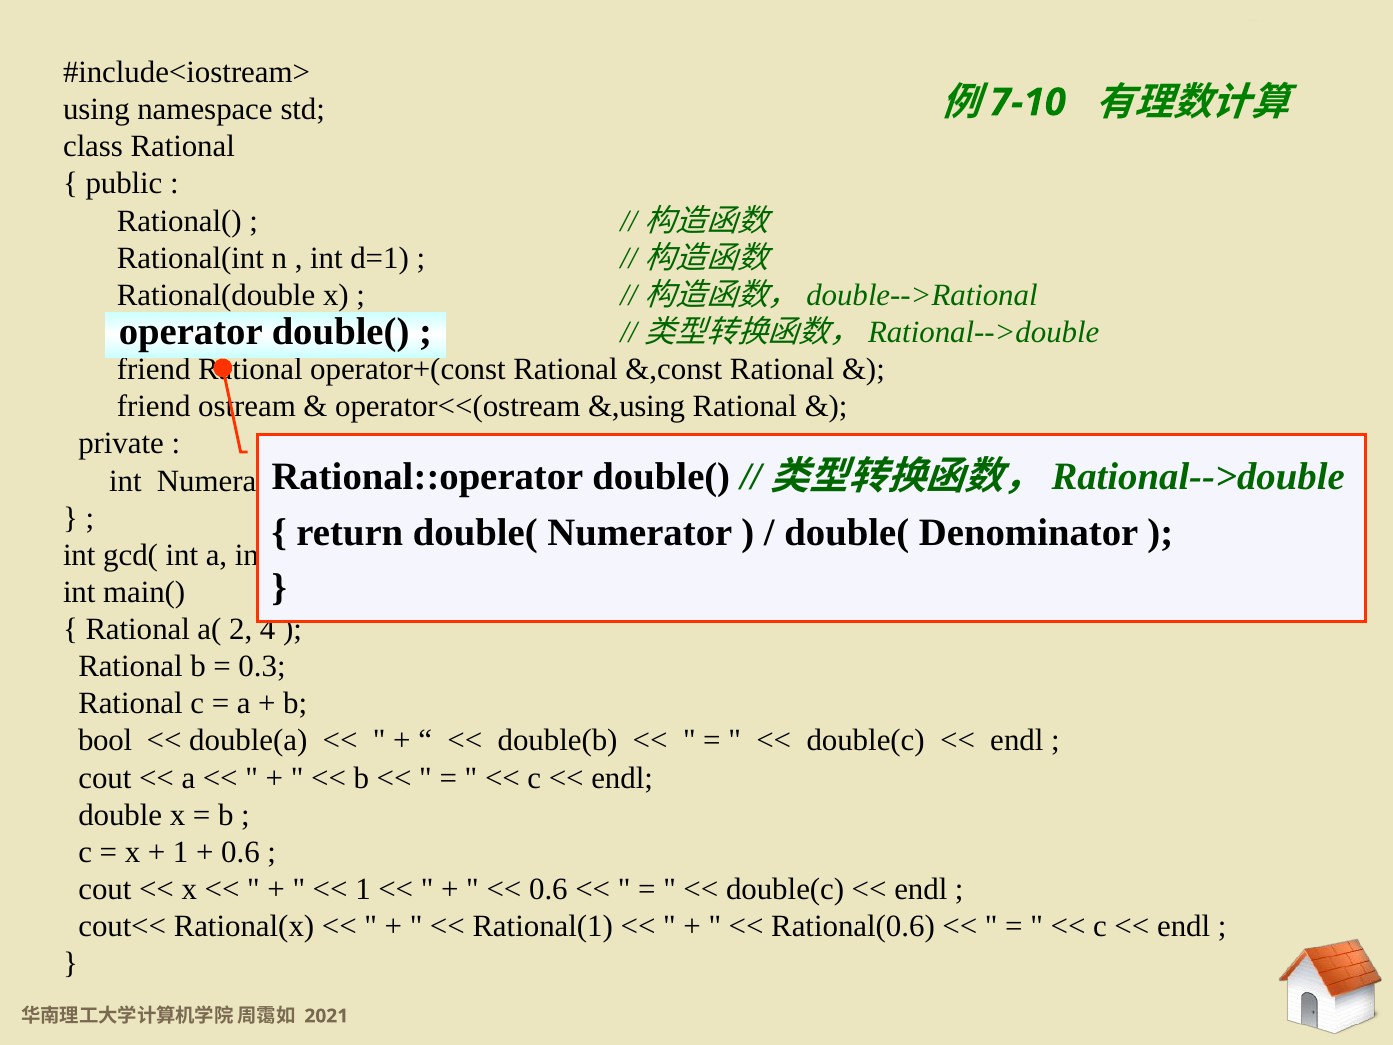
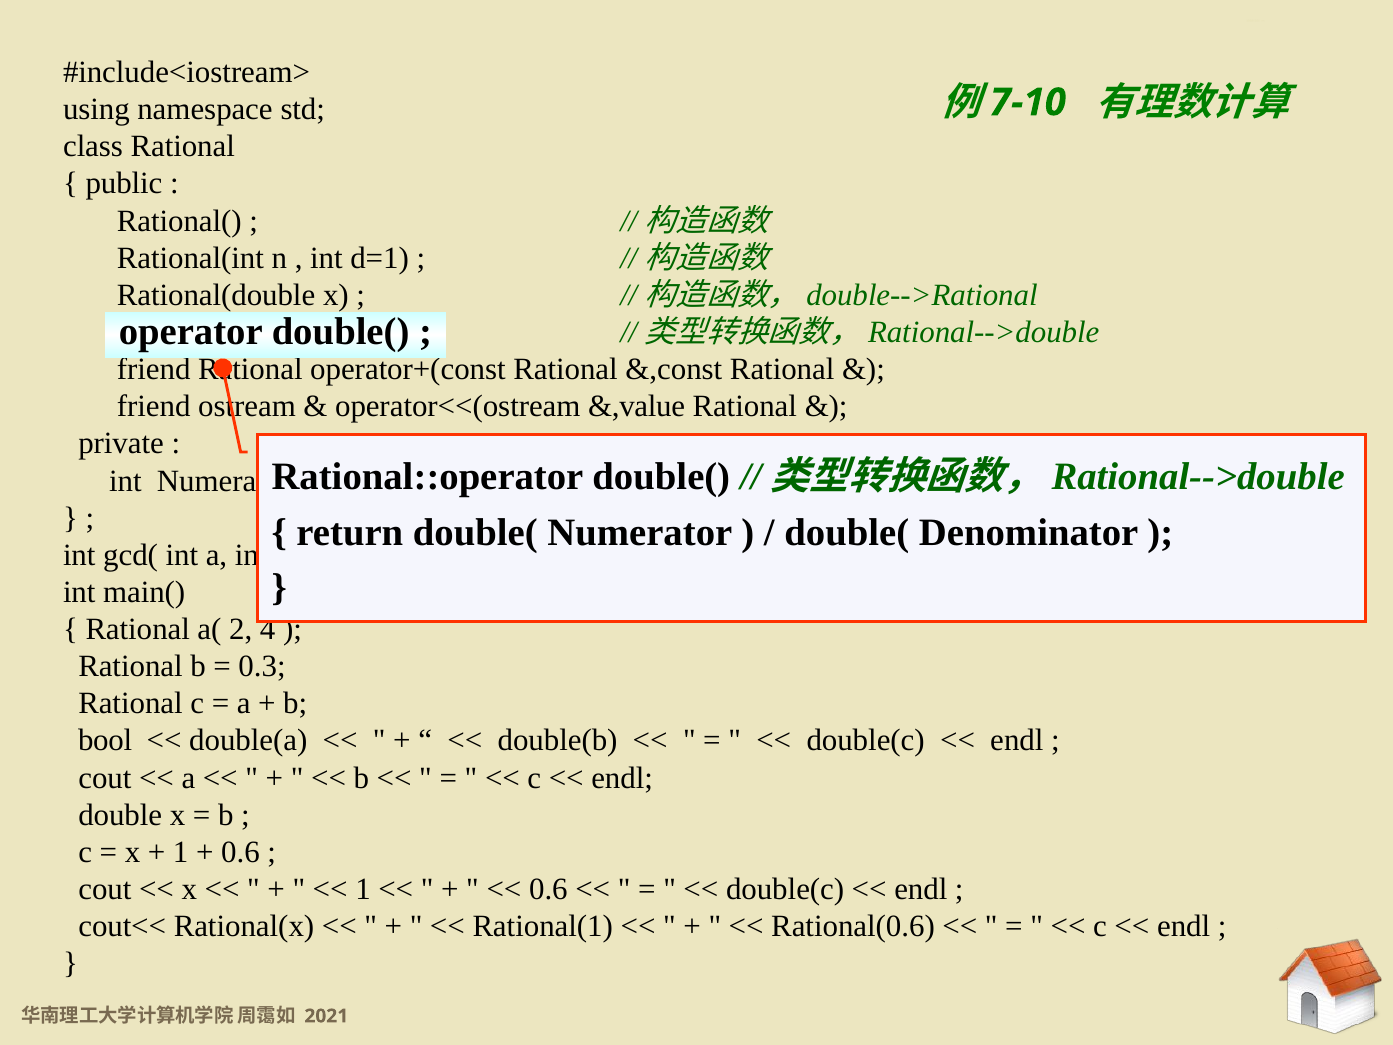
&,using: &,using -> &,value
